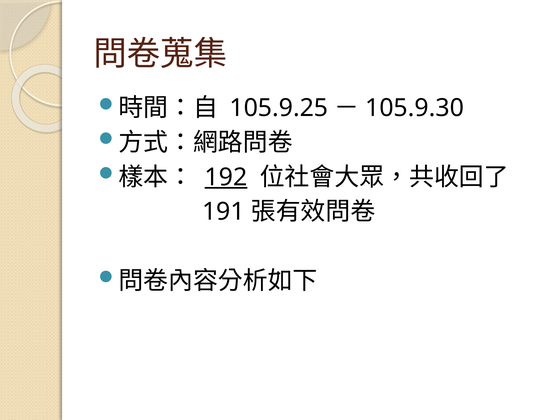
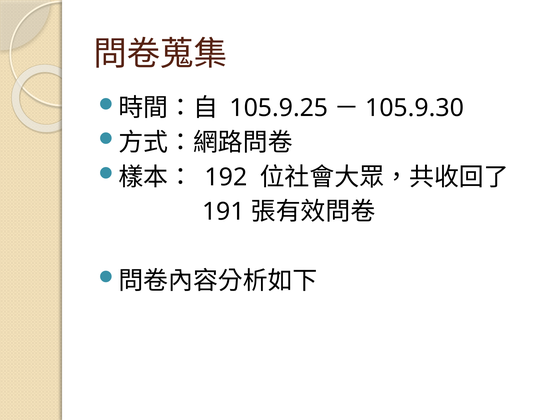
192 underline: present -> none
